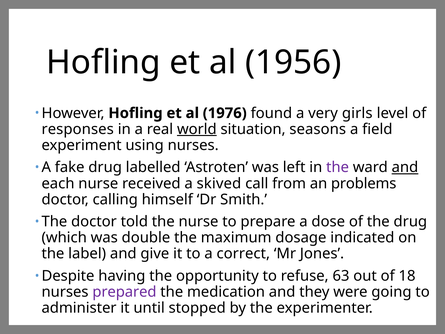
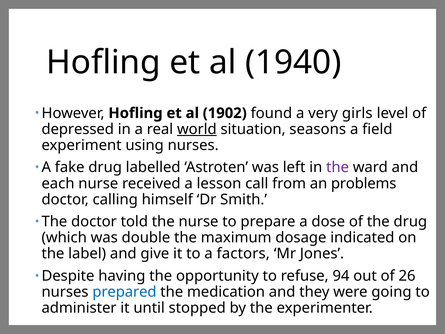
1956: 1956 -> 1940
1976: 1976 -> 1902
responses: responses -> depressed
and at (405, 167) underline: present -> none
skived: skived -> lesson
correct: correct -> factors
63: 63 -> 94
18: 18 -> 26
prepared colour: purple -> blue
